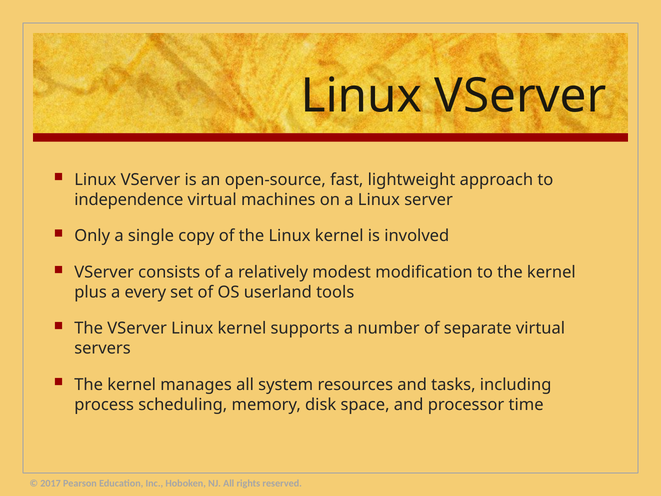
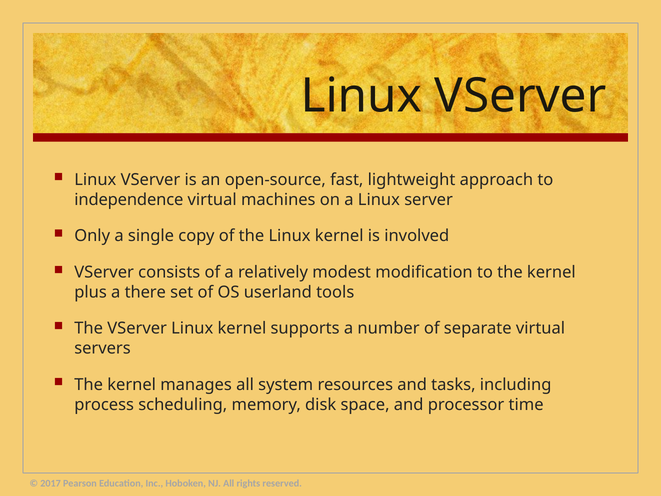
every: every -> there
